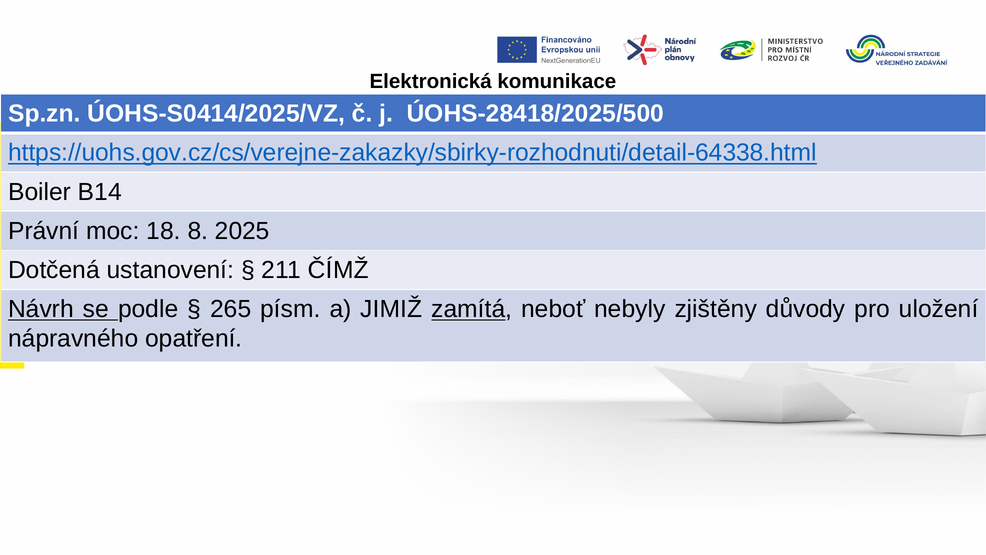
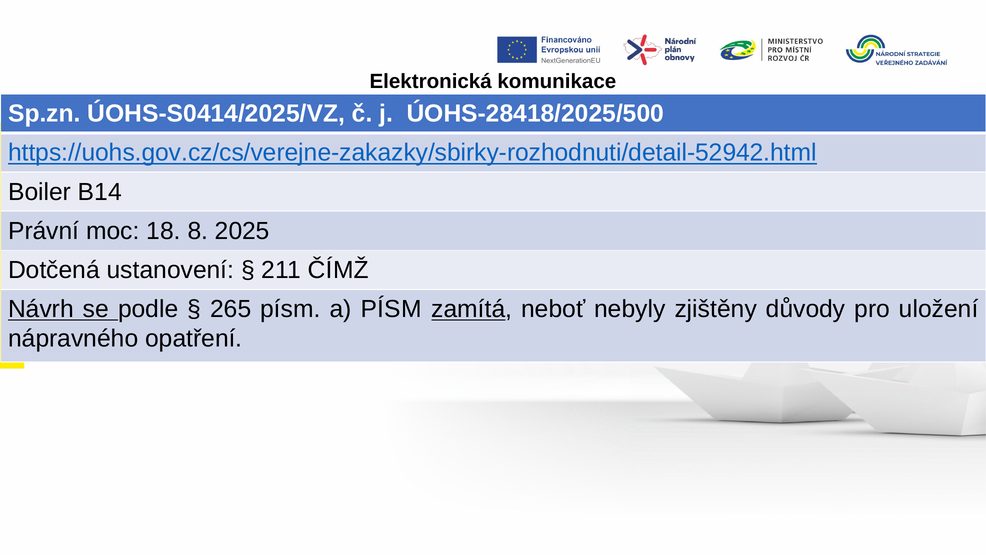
https://uohs.gov.cz/cs/verejne-zakazky/sbirky-rozhodnuti/detail-64338.html: https://uohs.gov.cz/cs/verejne-zakazky/sbirky-rozhodnuti/detail-64338.html -> https://uohs.gov.cz/cs/verejne-zakazky/sbirky-rozhodnuti/detail-52942.html
a JIMIŽ: JIMIŽ -> PÍSM
